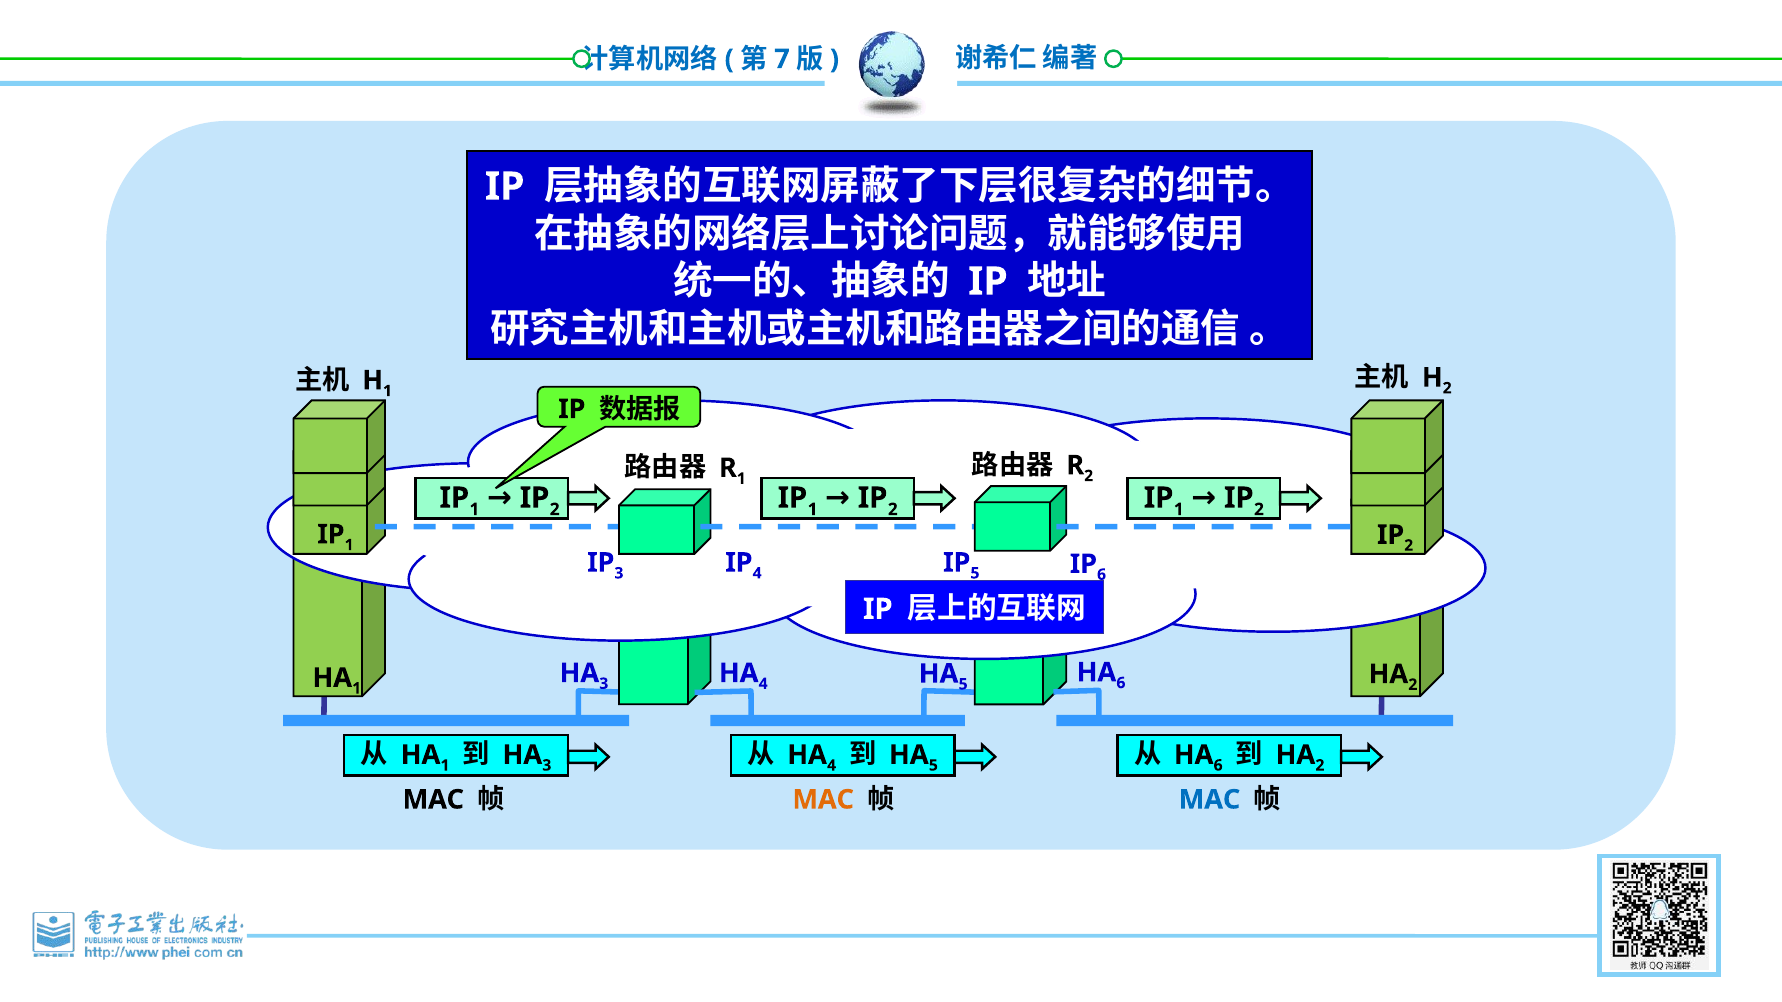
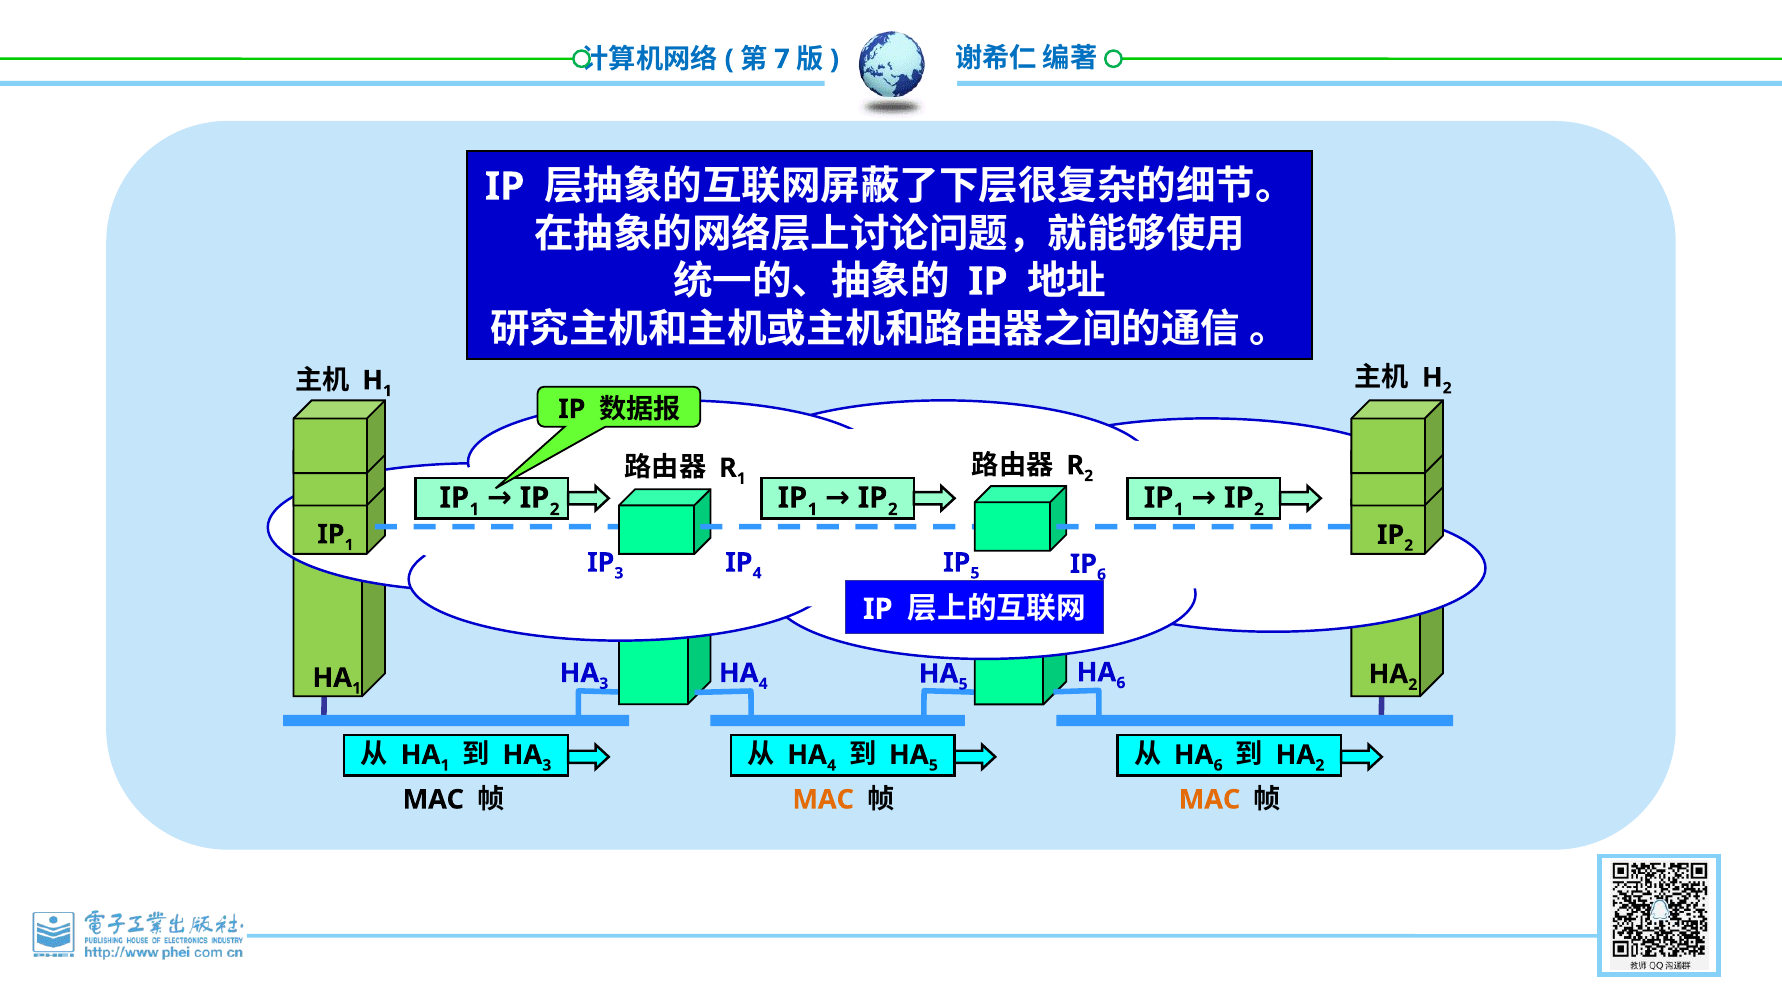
MAC at (1210, 800) colour: blue -> orange
